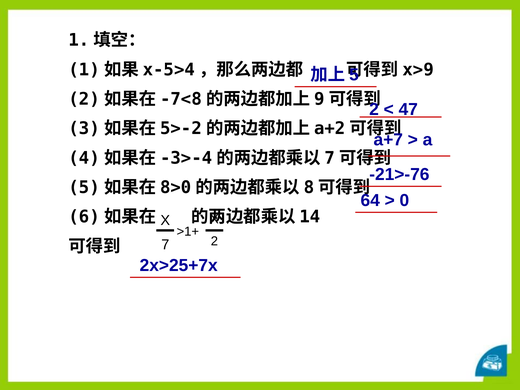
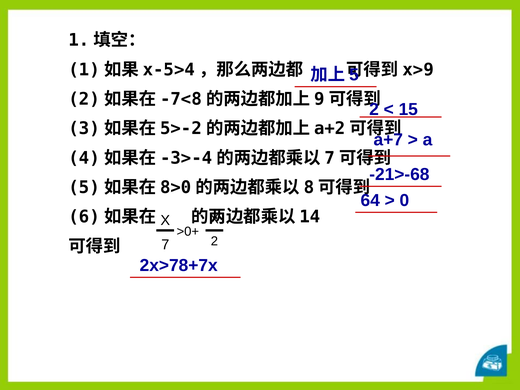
47: 47 -> 15
-21>-76: -21>-76 -> -21>-68
>1+: >1+ -> >0+
2x>25+7x: 2x>25+7x -> 2x>78+7x
